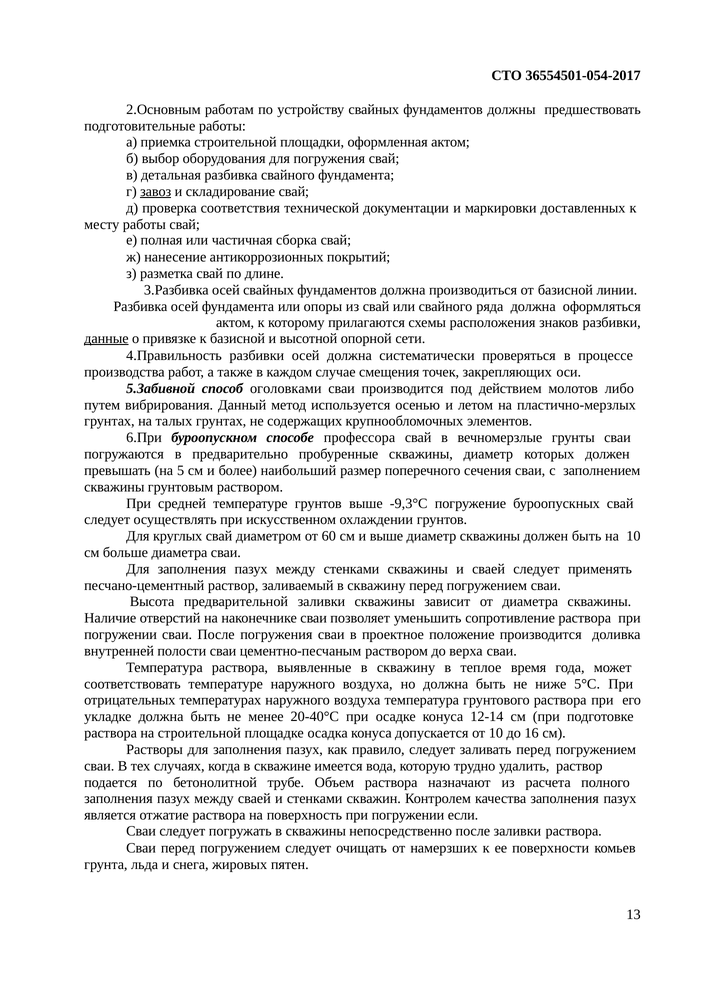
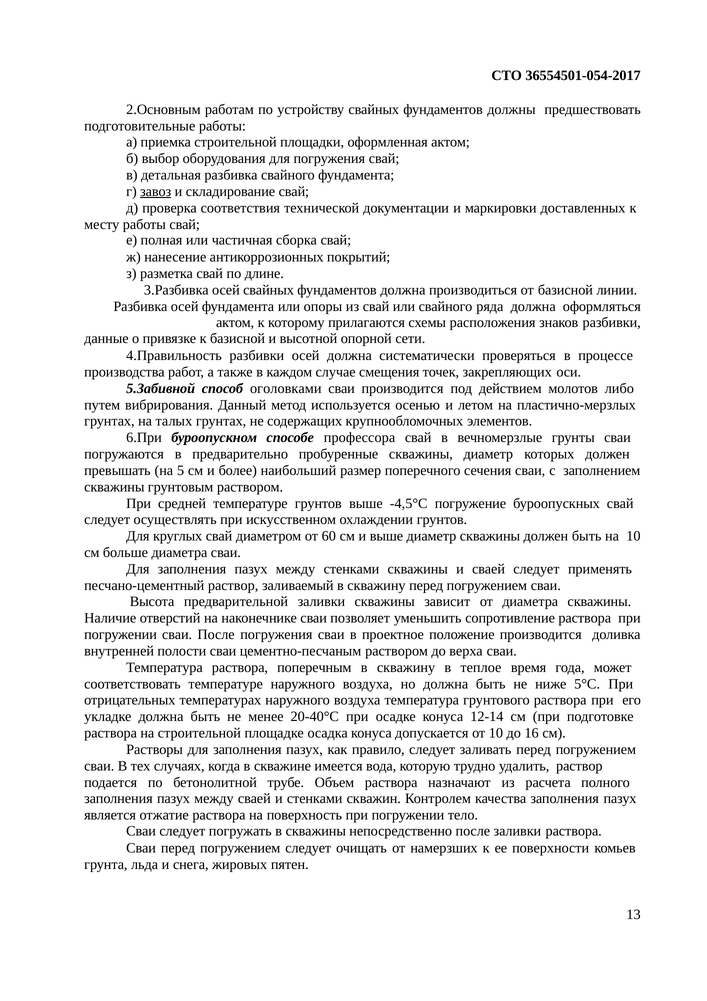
данные underline: present -> none
-9,3°С: -9,3°С -> -4,5°С
выявленные: выявленные -> поперечным
если: если -> тело
